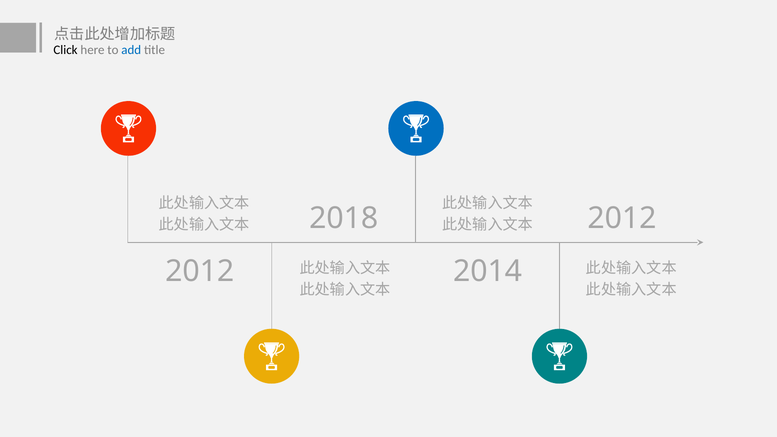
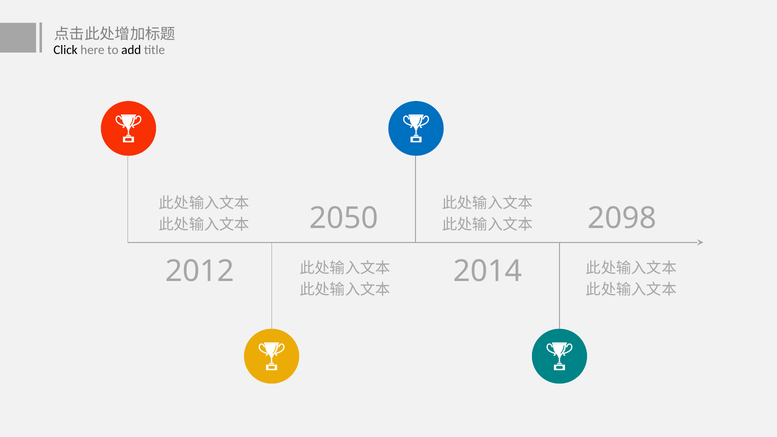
add colour: blue -> black
2018: 2018 -> 2050
2012 at (622, 219): 2012 -> 2098
